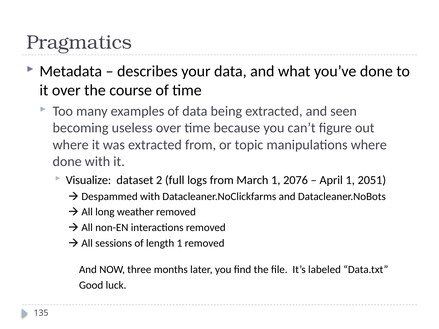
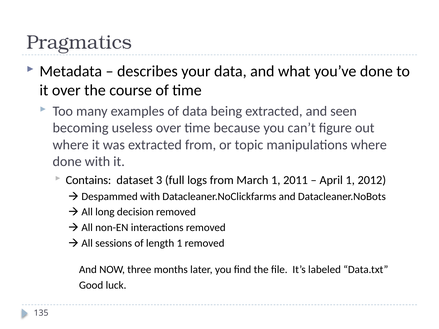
Visualize: Visualize -> Contains
2: 2 -> 3
2076: 2076 -> 2011
2051: 2051 -> 2012
weather: weather -> decision
